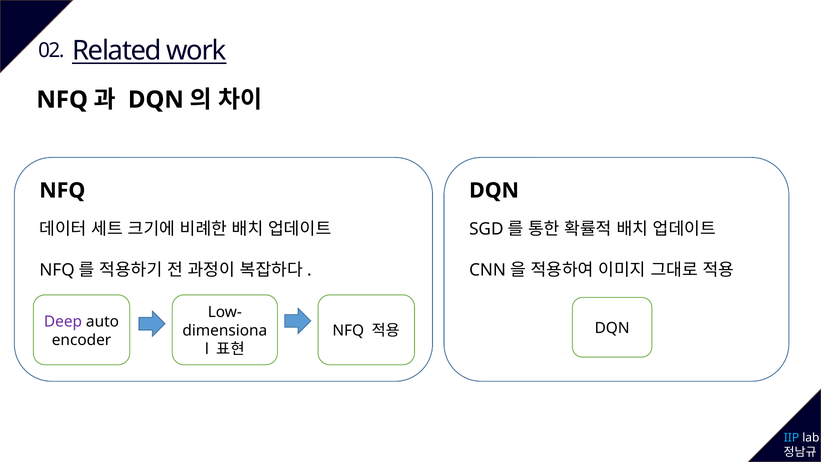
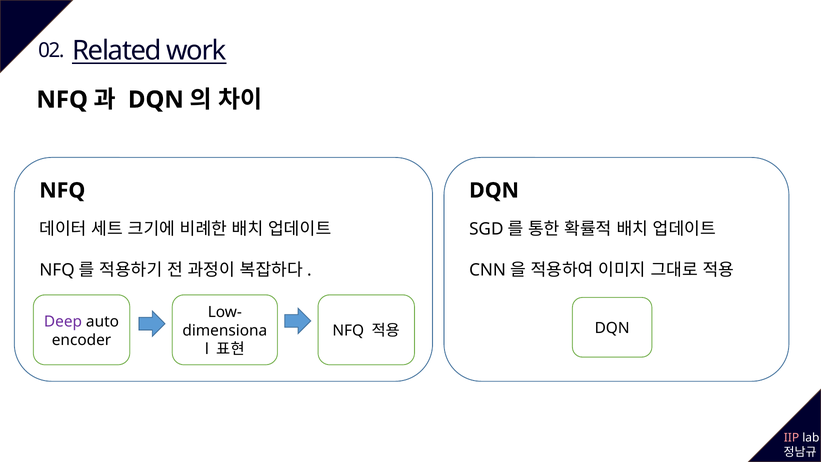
IIP colour: light blue -> pink
